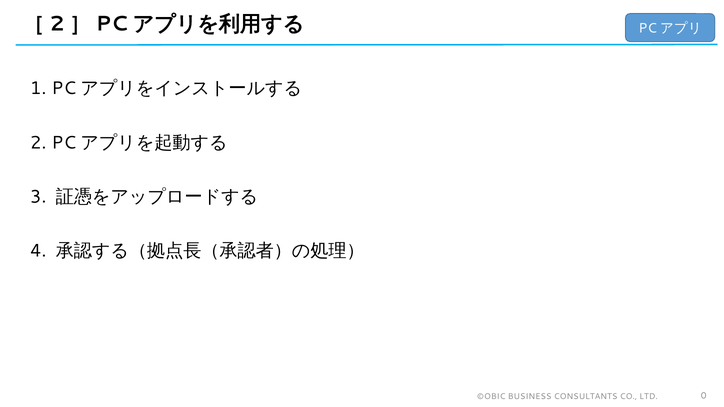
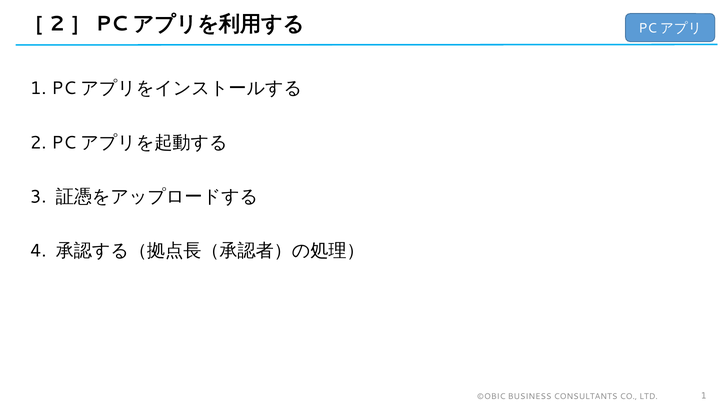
LTD 0: 0 -> 1
